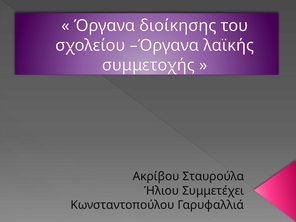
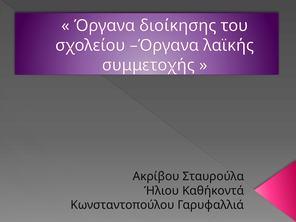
Συμμετέχει: Συμμετέχει -> Καθήκοντά
